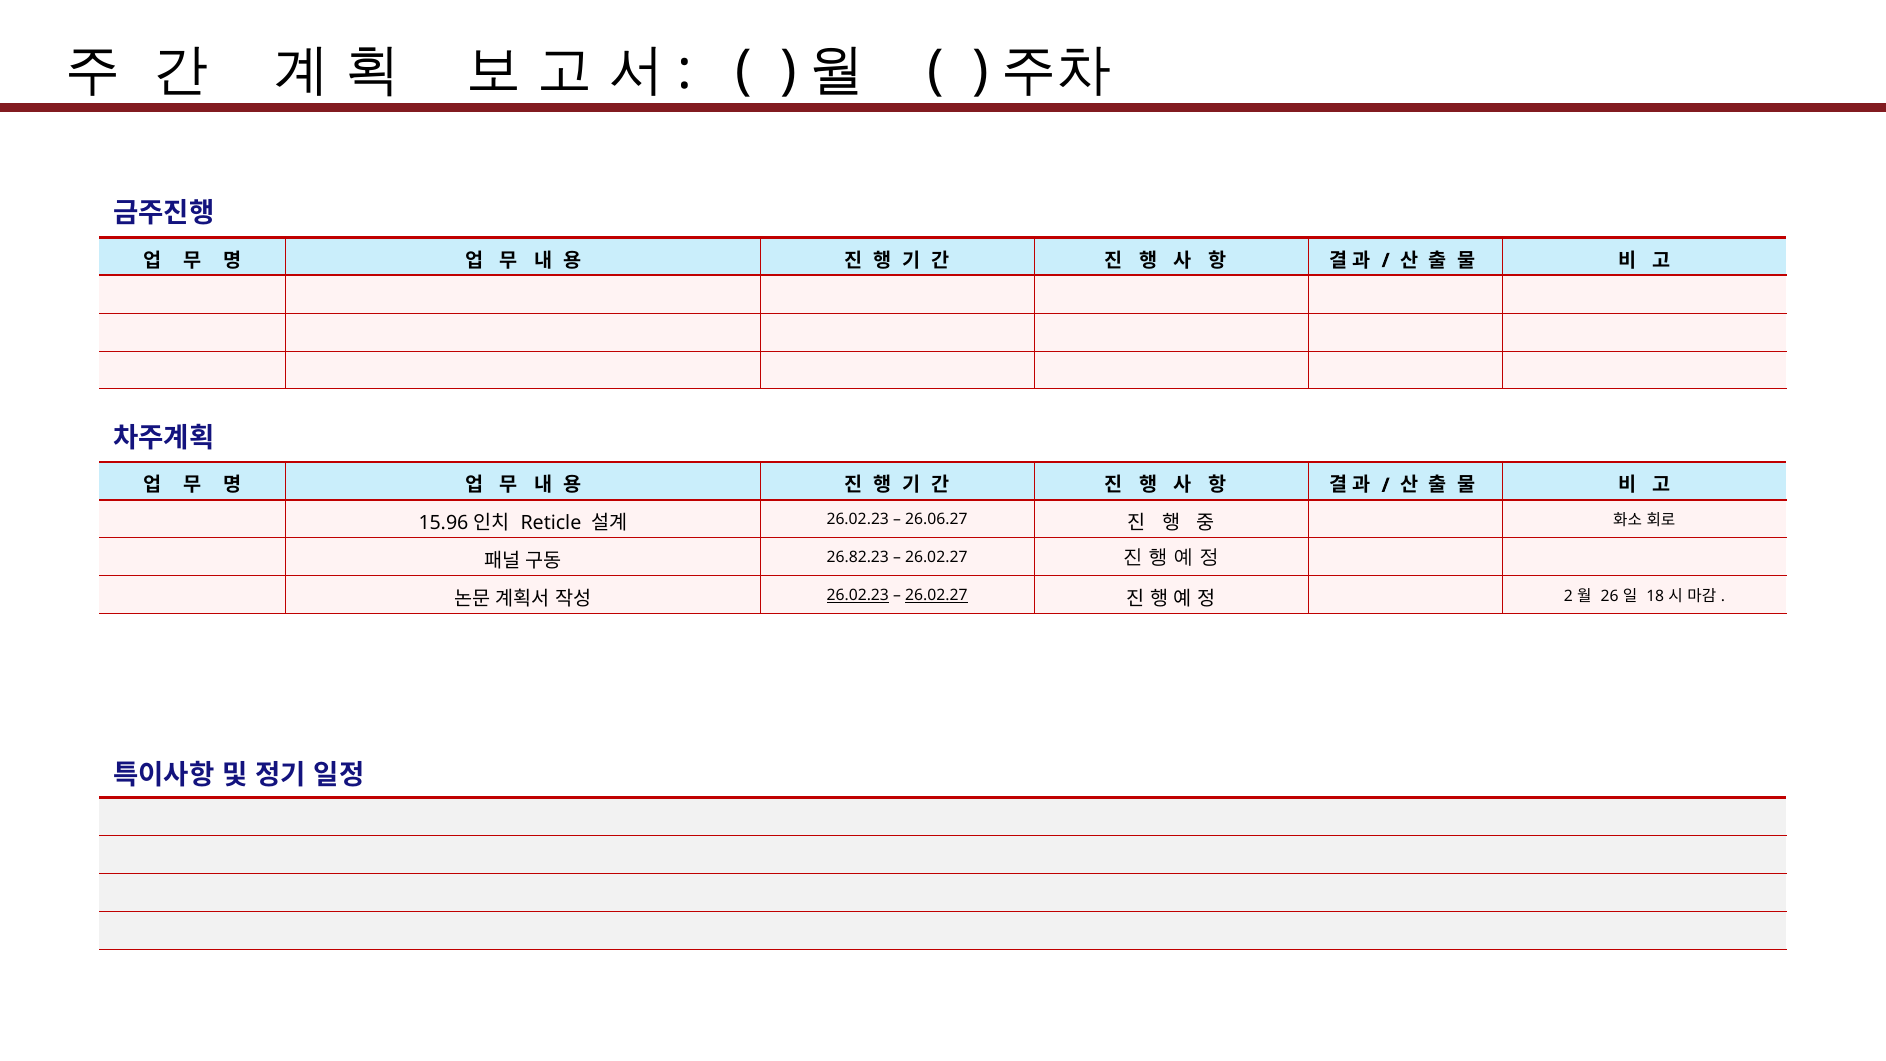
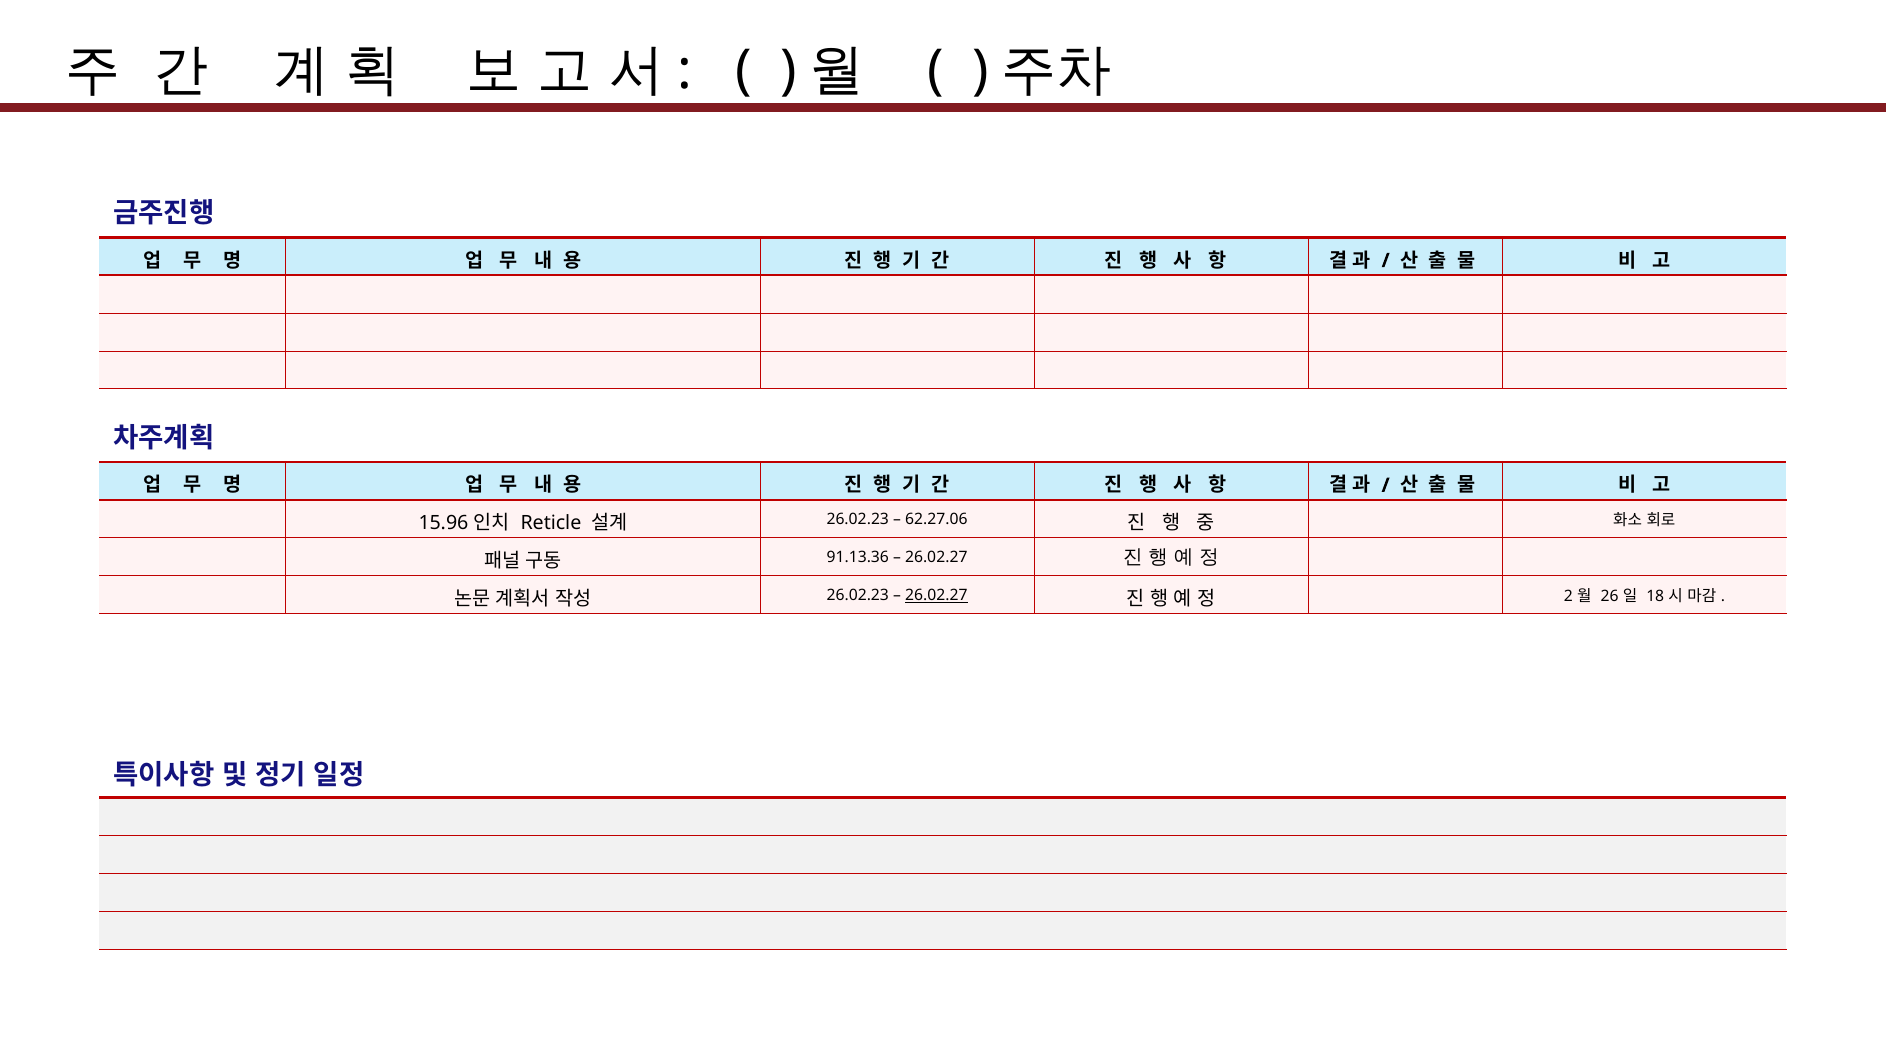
26.06.27: 26.06.27 -> 62.27.06
26.82.23: 26.82.23 -> 91.13.36
26.02.23 at (858, 595) underline: present -> none
